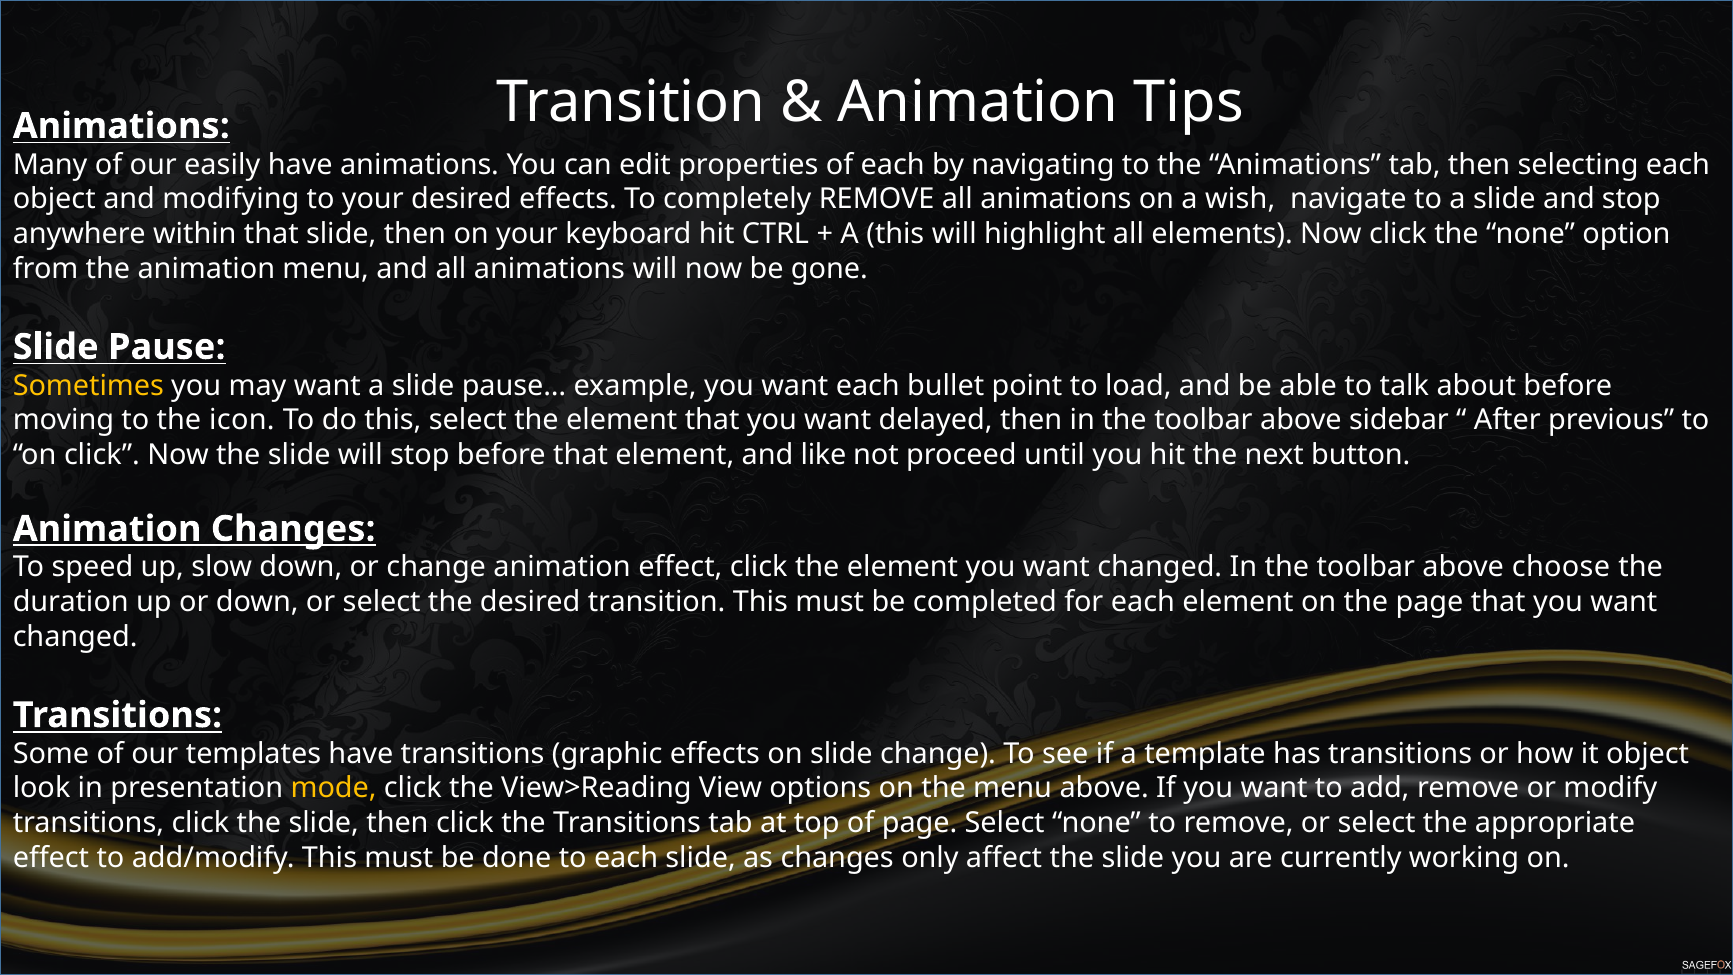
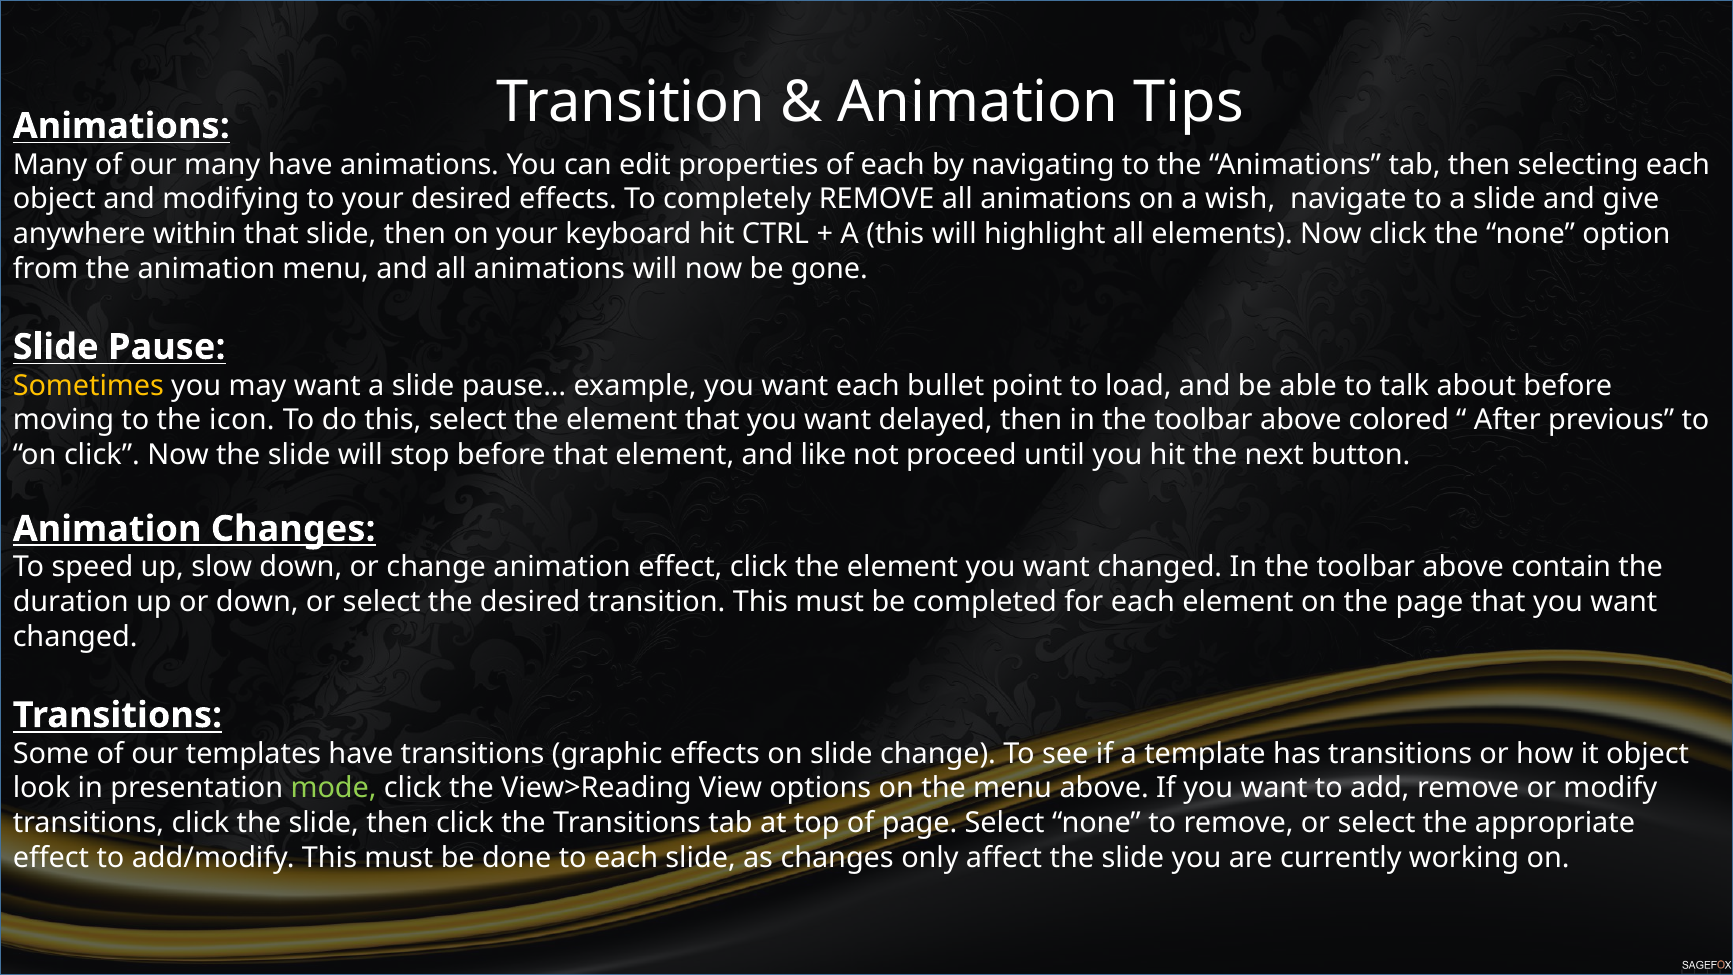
our easily: easily -> many
and stop: stop -> give
sidebar: sidebar -> colored
choose: choose -> contain
mode colour: yellow -> light green
